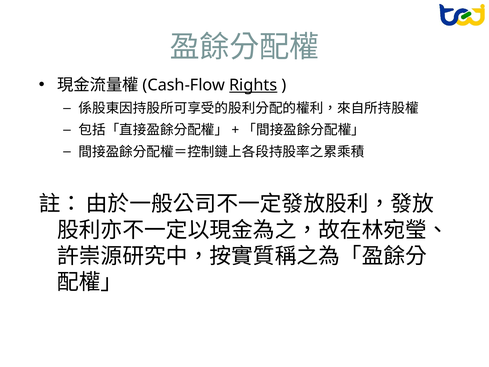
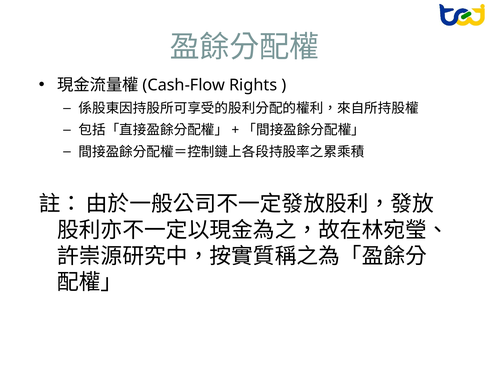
Rights underline: present -> none
